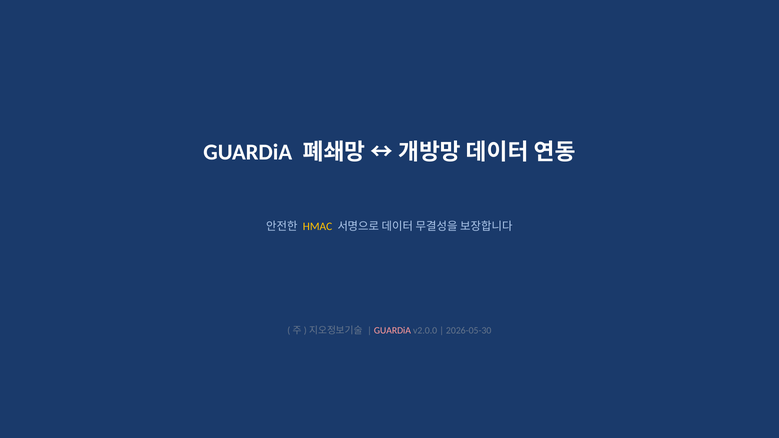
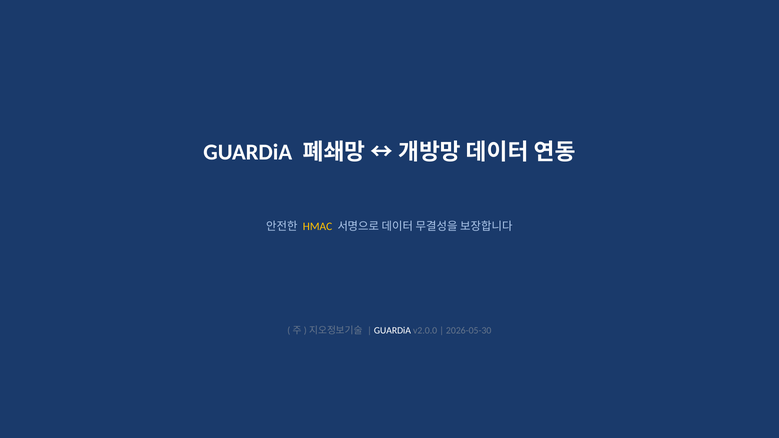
GUARDiA at (392, 331) colour: pink -> white
